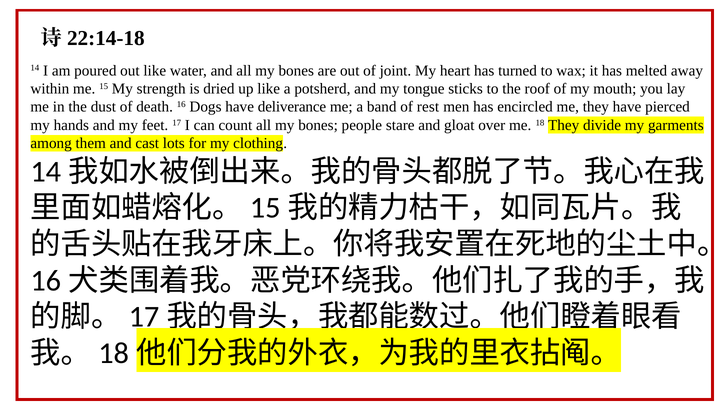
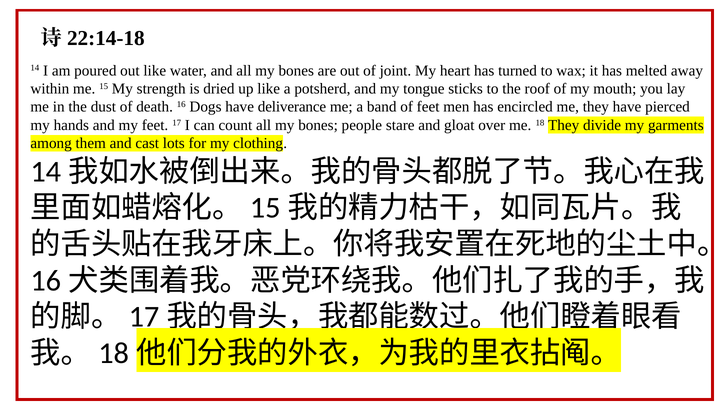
of rest: rest -> feet
